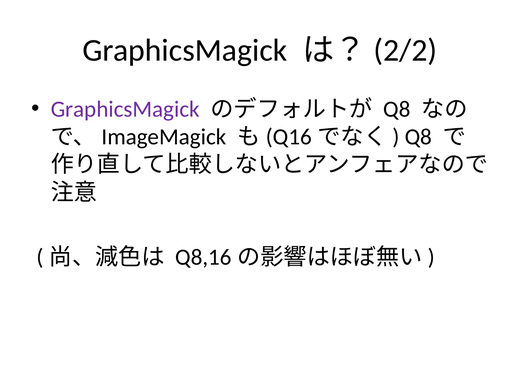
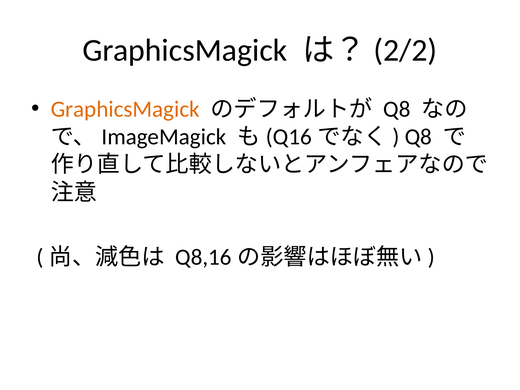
GraphicsMagick at (125, 109) colour: purple -> orange
